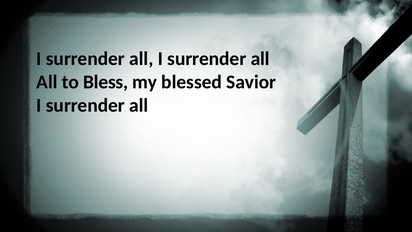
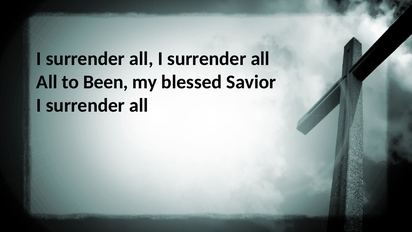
Bless: Bless -> Been
